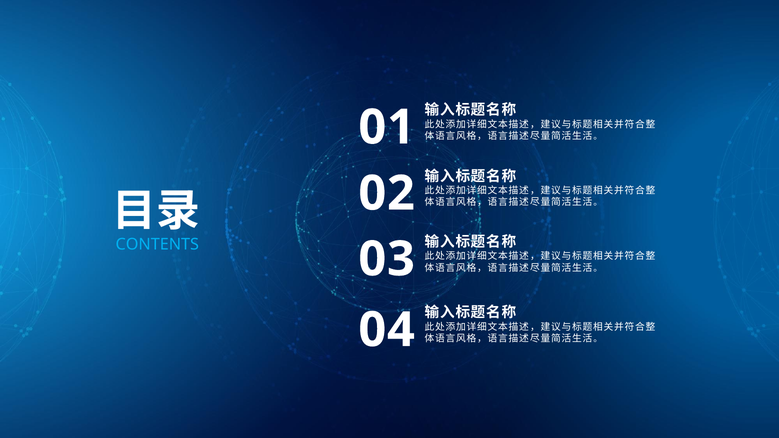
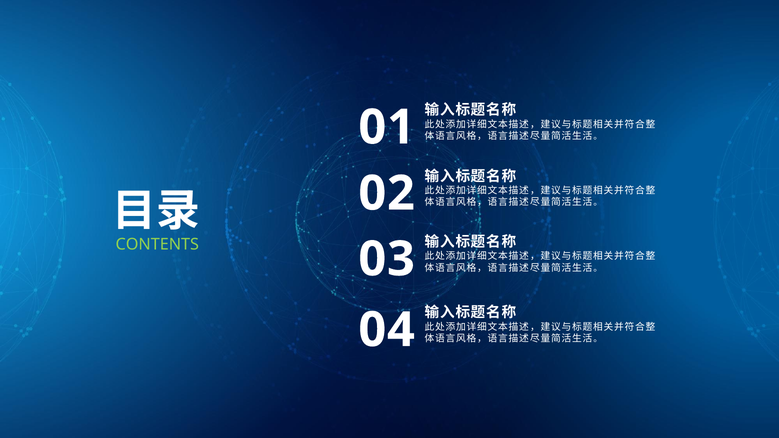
CONTENTS colour: light blue -> light green
